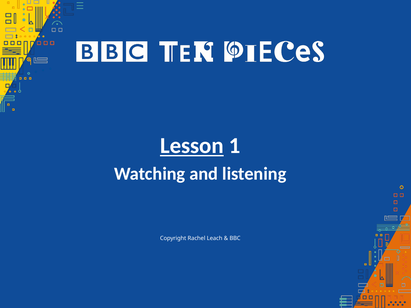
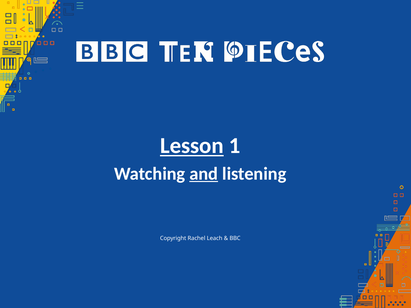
and underline: none -> present
